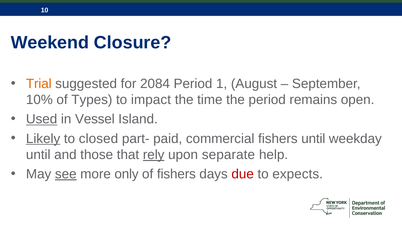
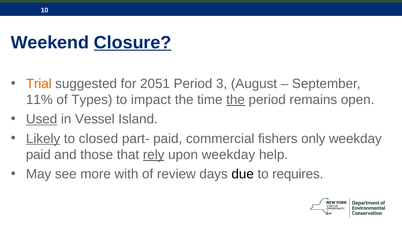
Closure underline: none -> present
2084: 2084 -> 2051
1: 1 -> 3
10%: 10% -> 11%
the at (236, 100) underline: none -> present
fishers until: until -> only
until at (38, 155): until -> paid
upon separate: separate -> weekday
see underline: present -> none
only: only -> with
of fishers: fishers -> review
due colour: red -> black
expects: expects -> requires
